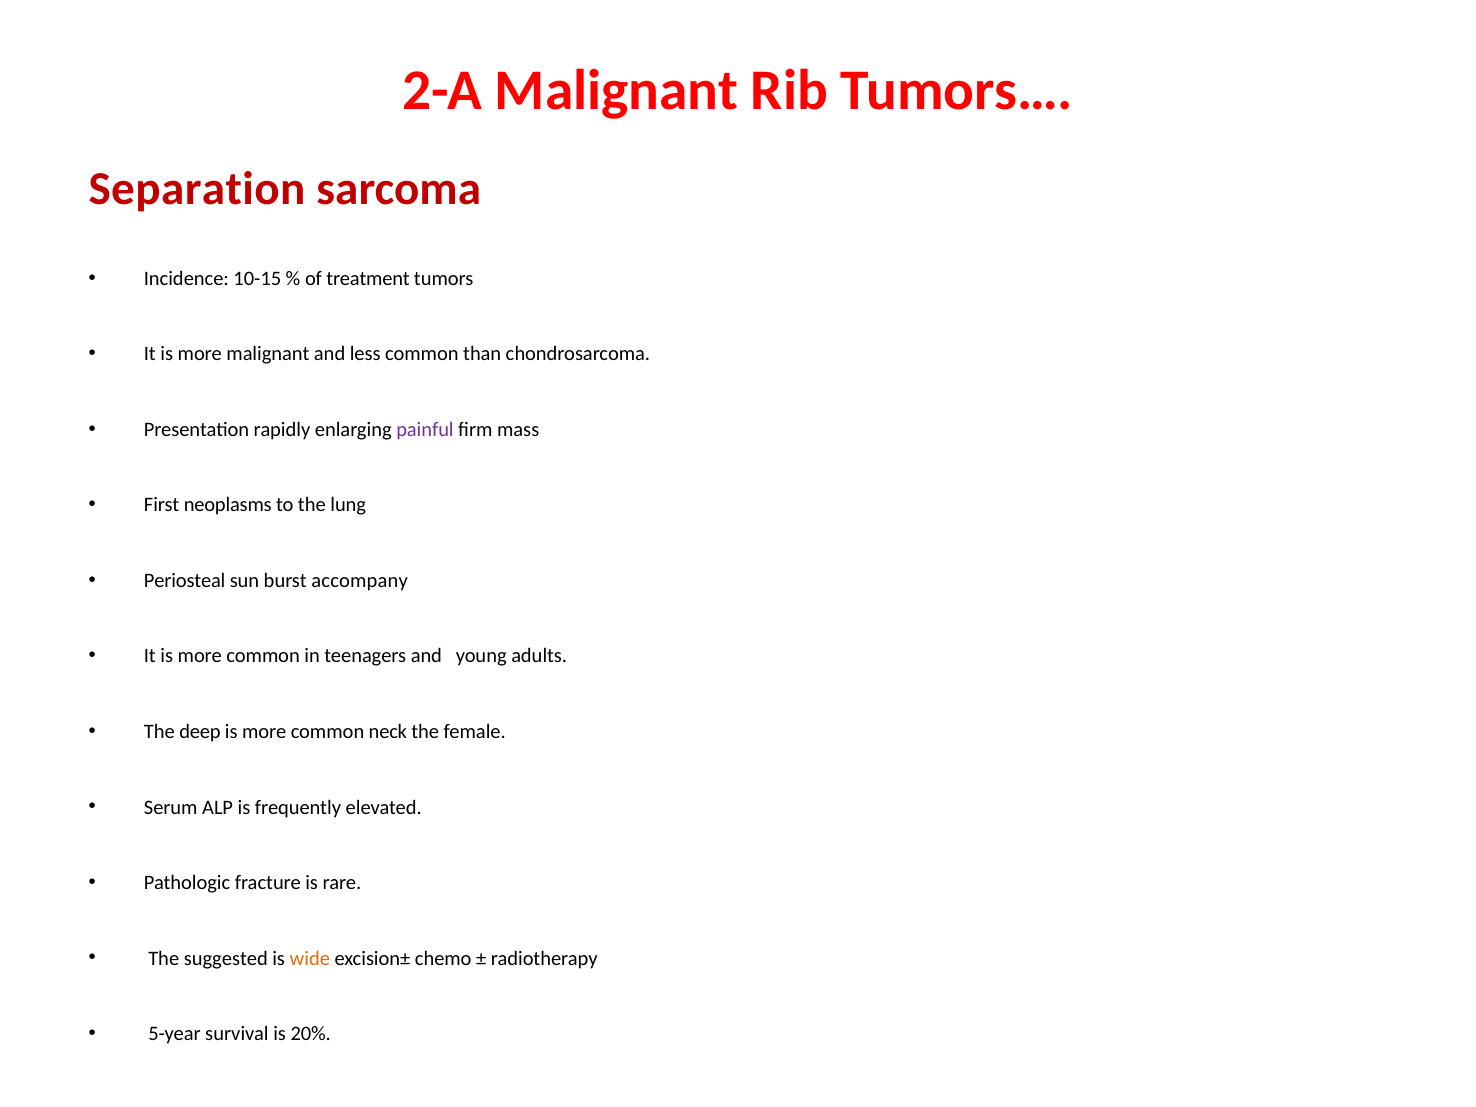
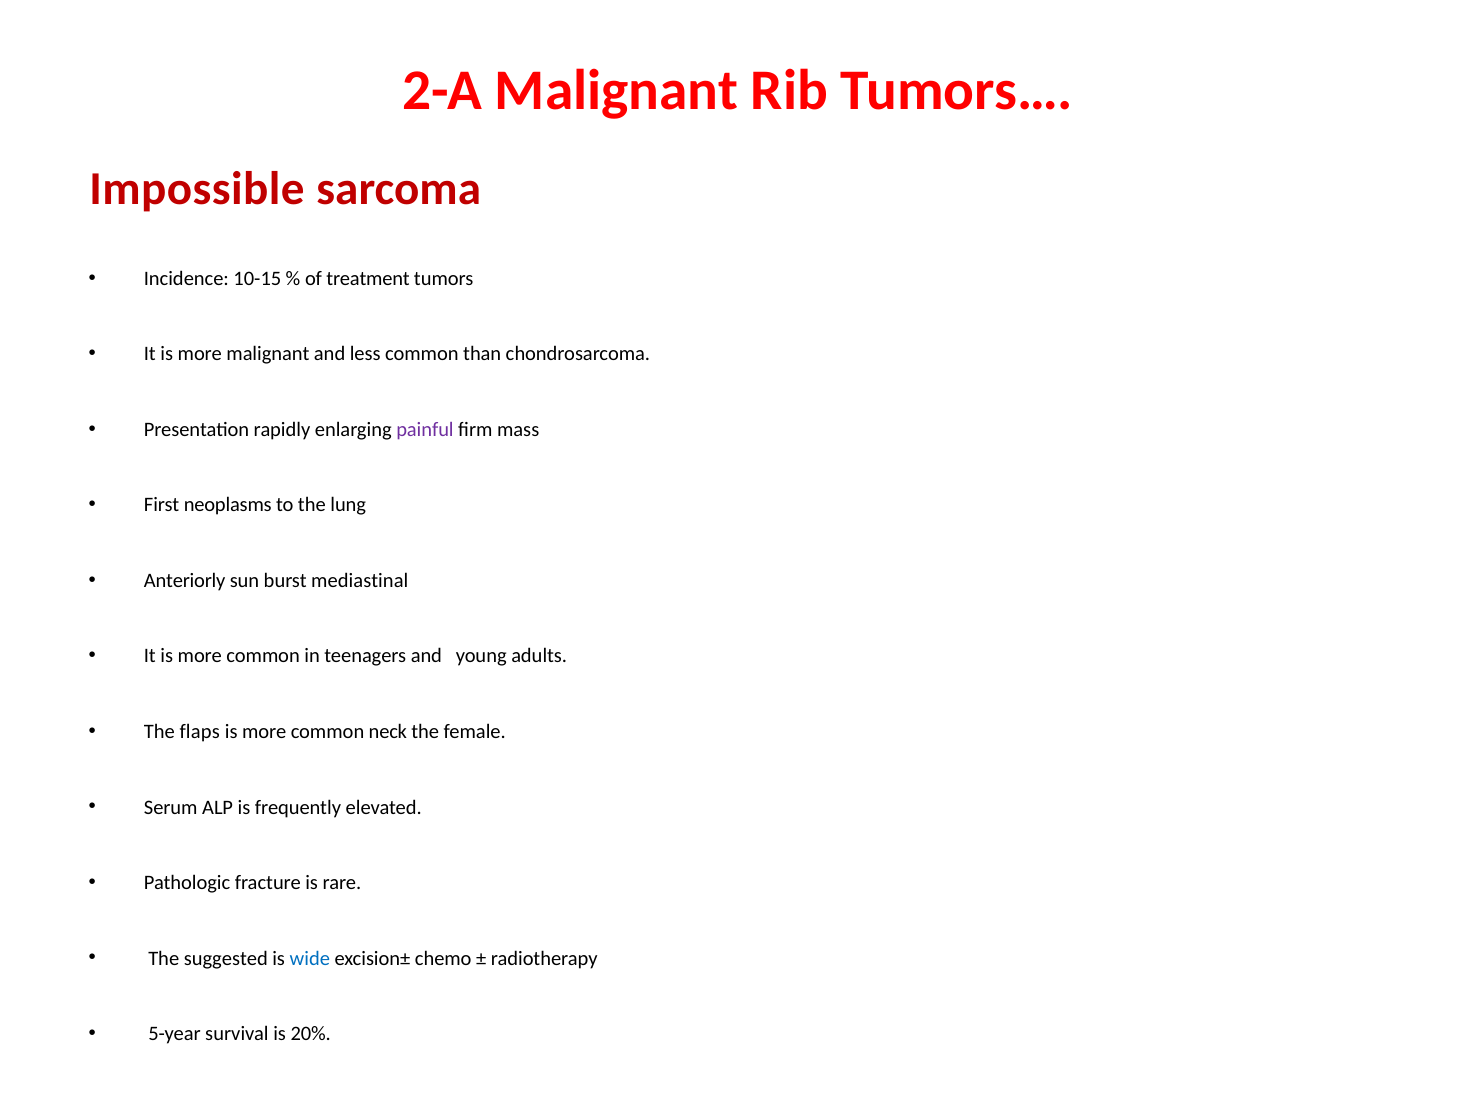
Separation: Separation -> Impossible
Periosteal: Periosteal -> Anteriorly
accompany: accompany -> mediastinal
deep: deep -> flaps
wide colour: orange -> blue
